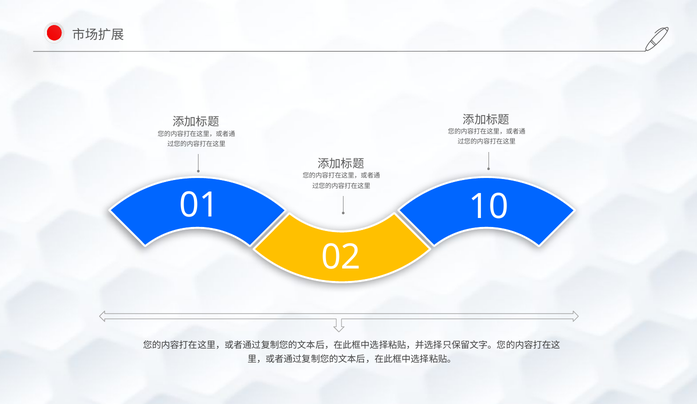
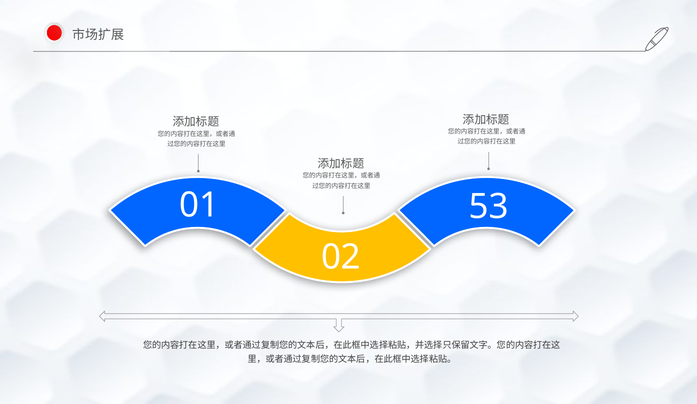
10: 10 -> 53
